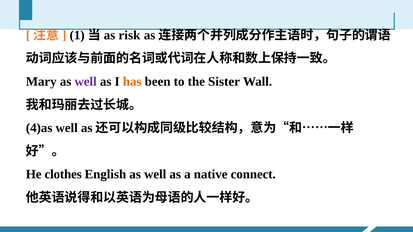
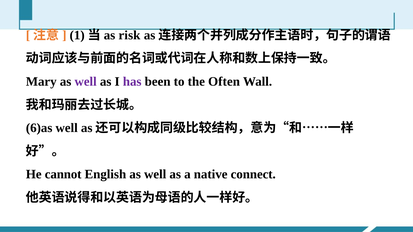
has colour: orange -> purple
Sister: Sister -> Often
4)as: 4)as -> 6)as
clothes: clothes -> cannot
